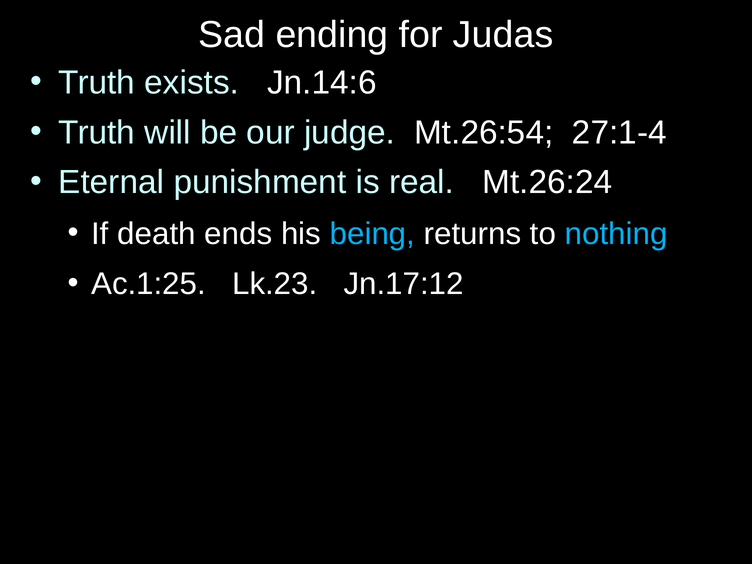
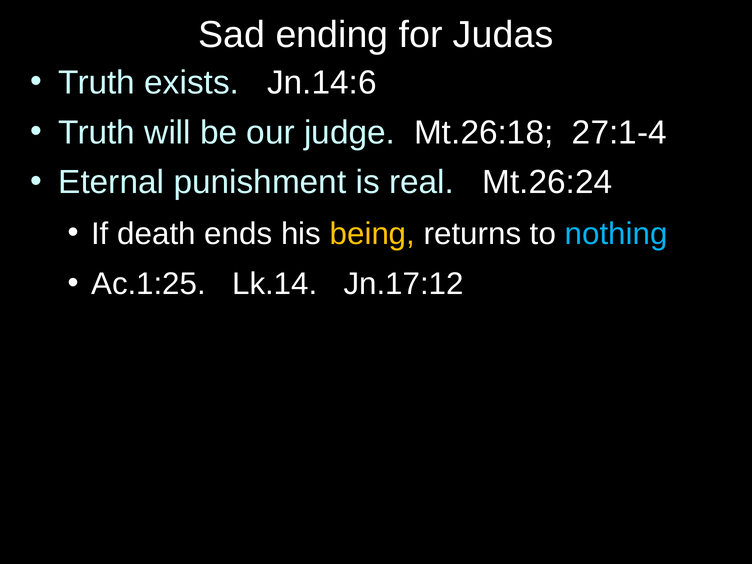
Mt.26:54: Mt.26:54 -> Mt.26:18
being colour: light blue -> yellow
Lk.23: Lk.23 -> Lk.14
